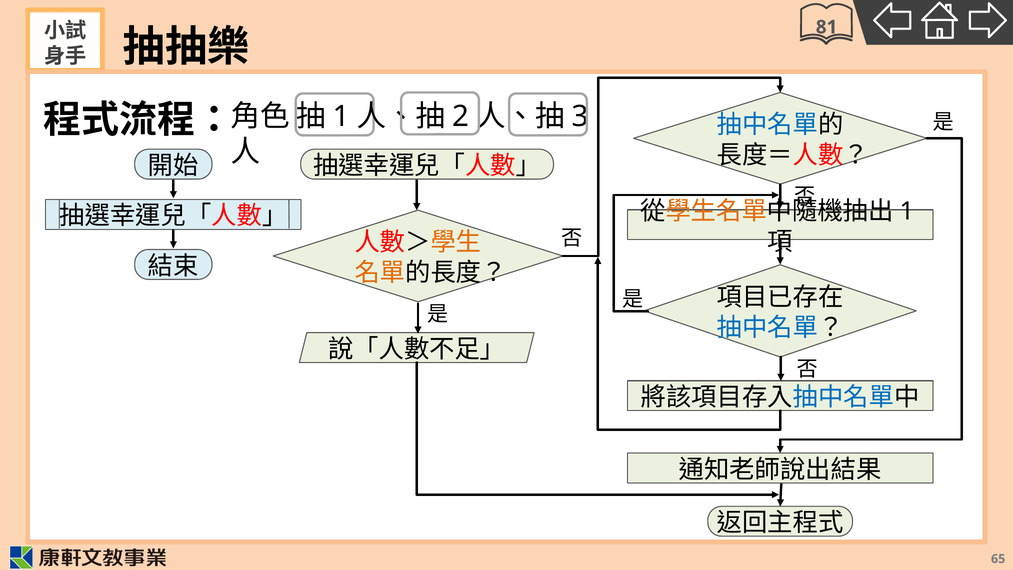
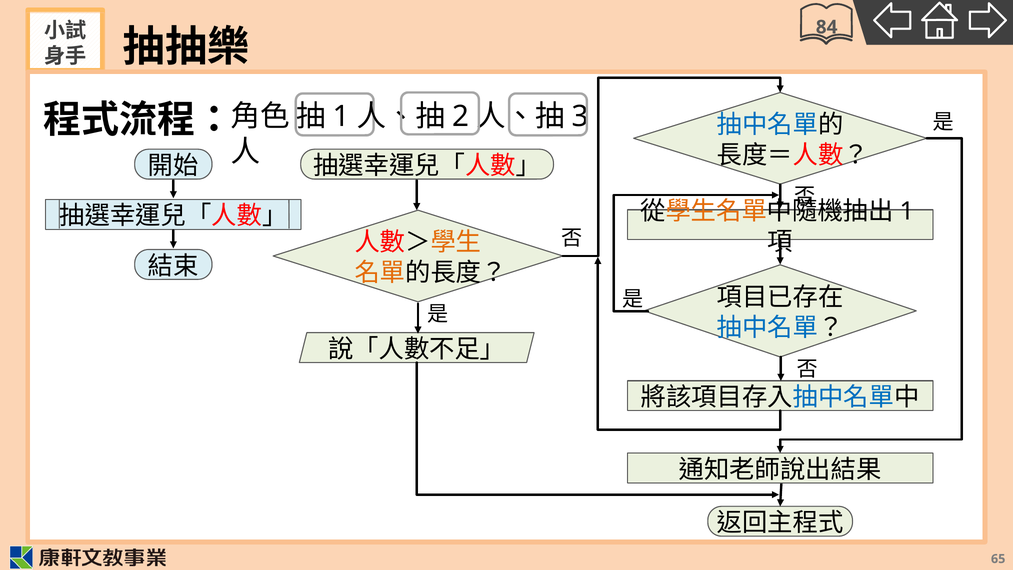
81: 81 -> 84
